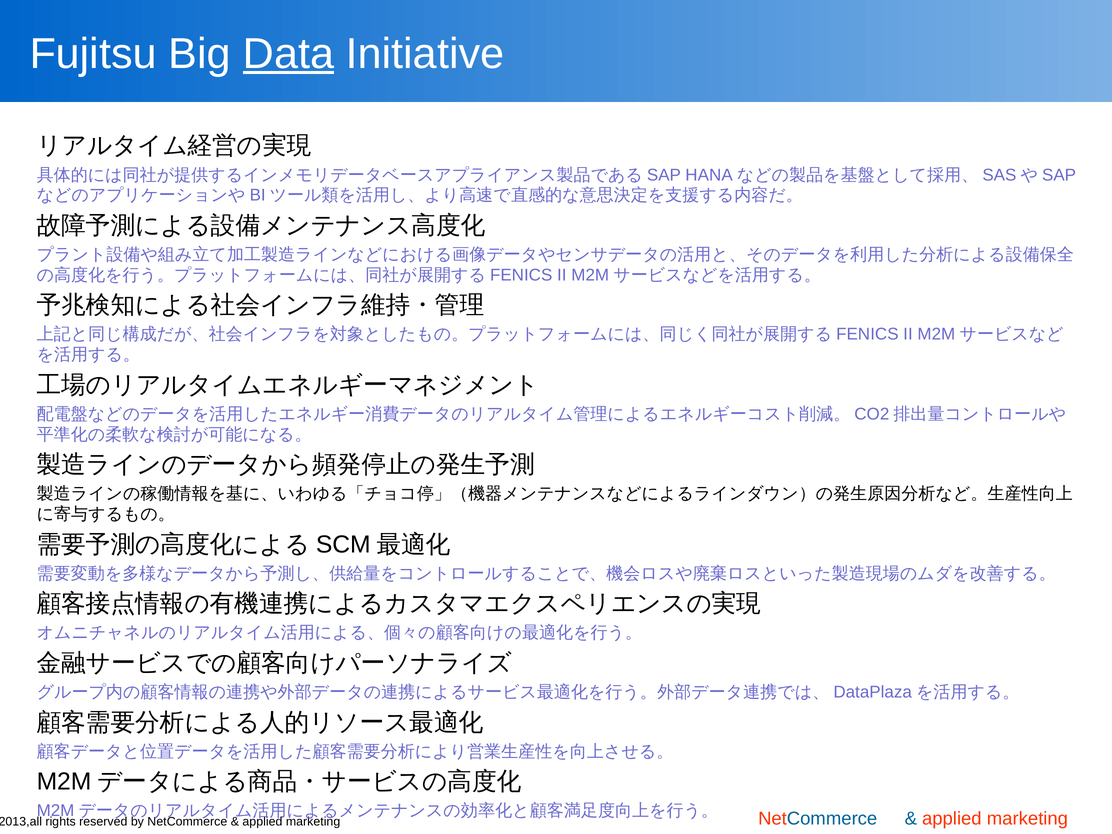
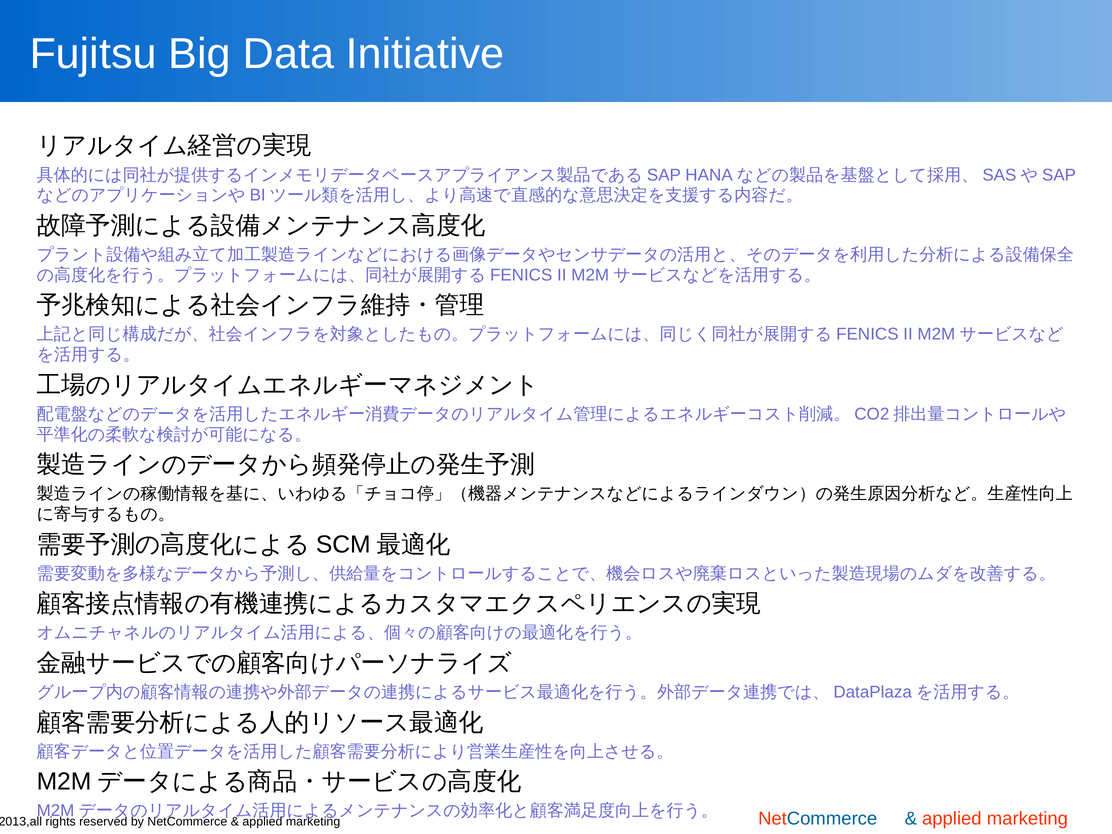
Data underline: present -> none
